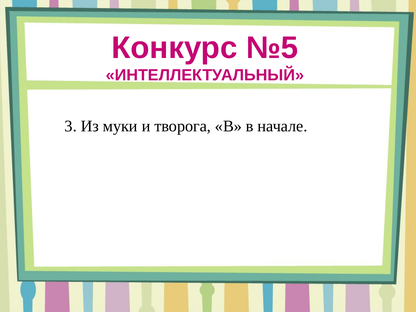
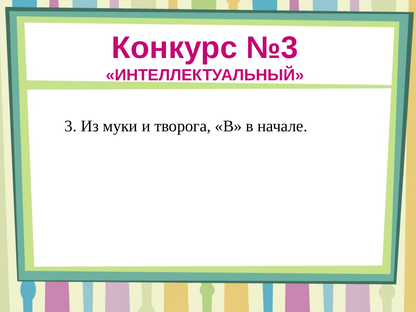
№5: №5 -> №3
